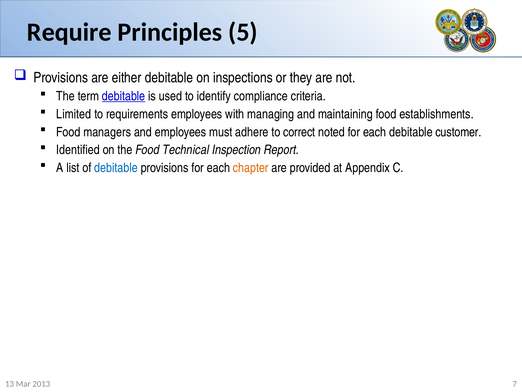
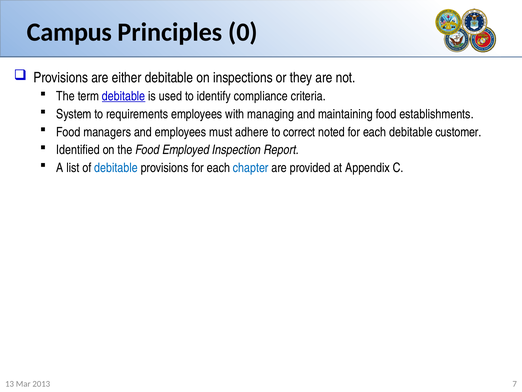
Require: Require -> Campus
5: 5 -> 0
Limited: Limited -> System
Technical: Technical -> Employed
chapter colour: orange -> blue
